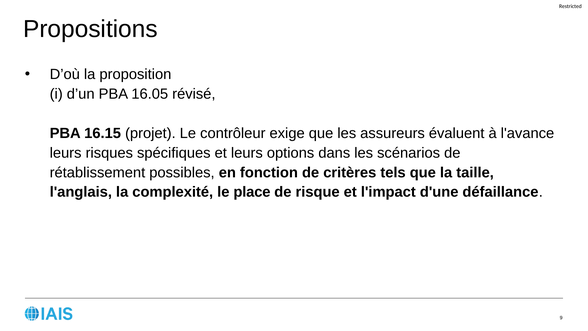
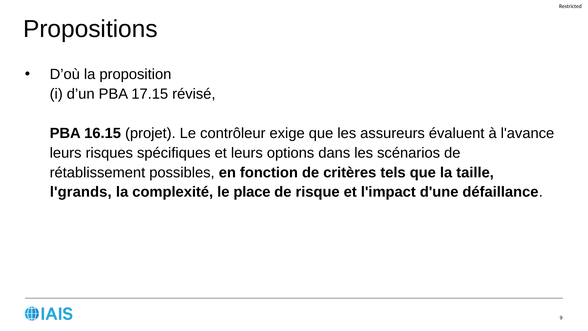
16.05: 16.05 -> 17.15
l'anglais: l'anglais -> l'grands
